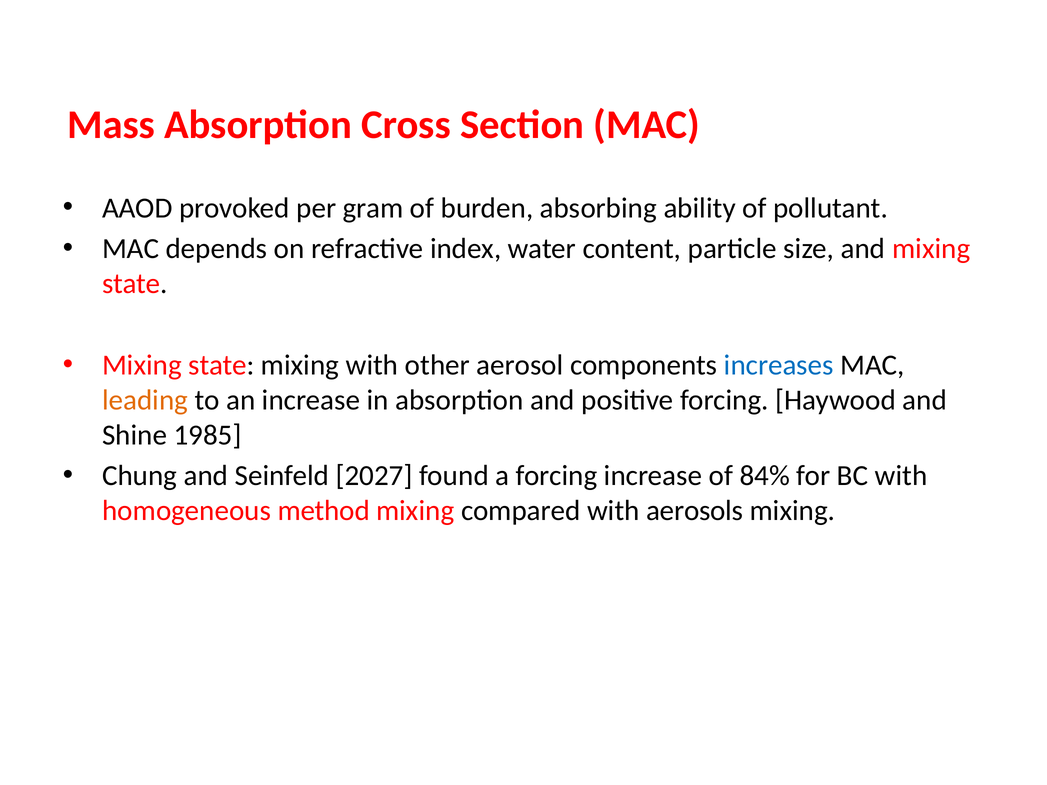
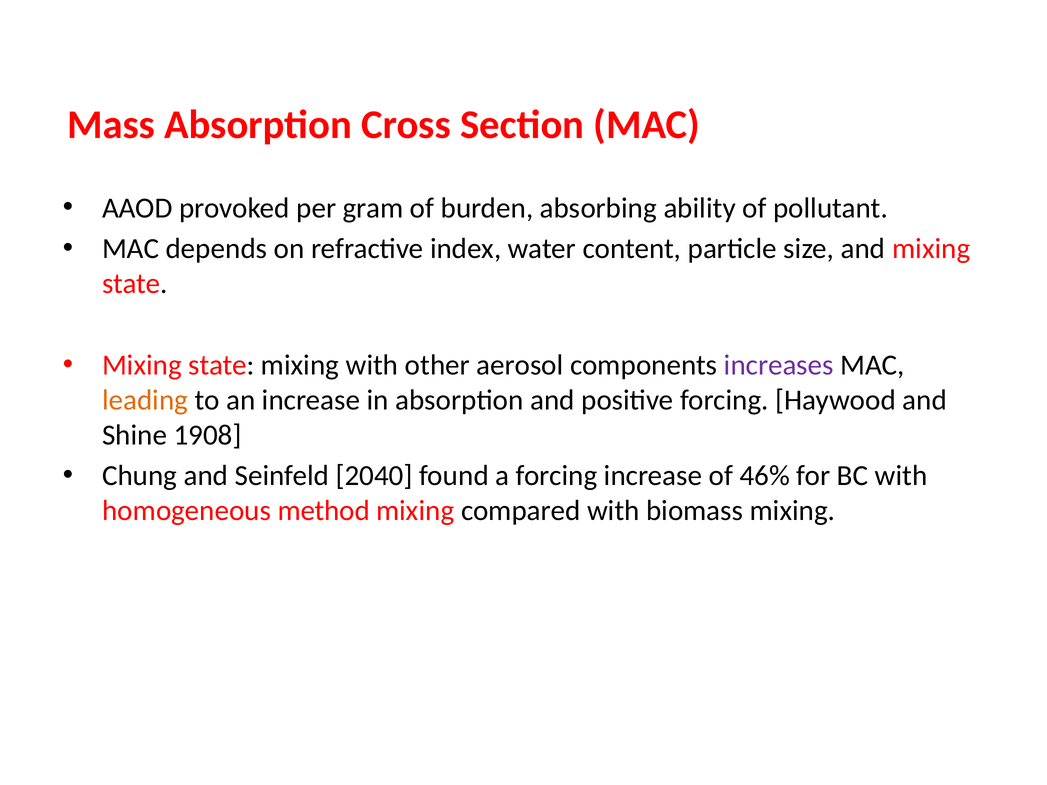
increases colour: blue -> purple
1985: 1985 -> 1908
2027: 2027 -> 2040
84%: 84% -> 46%
aerosols: aerosols -> biomass
